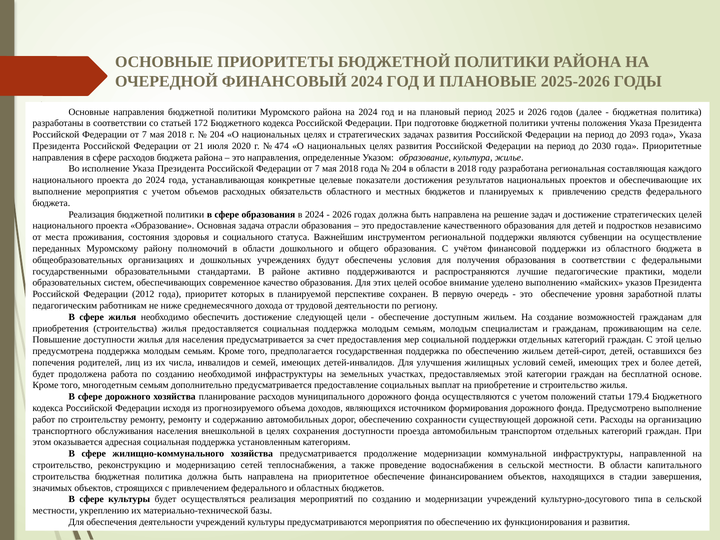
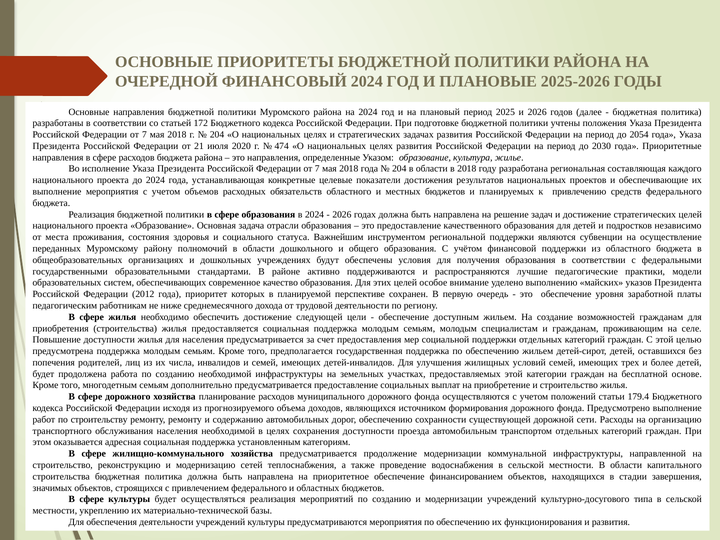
2093: 2093 -> 2054
населения внешкольной: внешкольной -> необходимой
